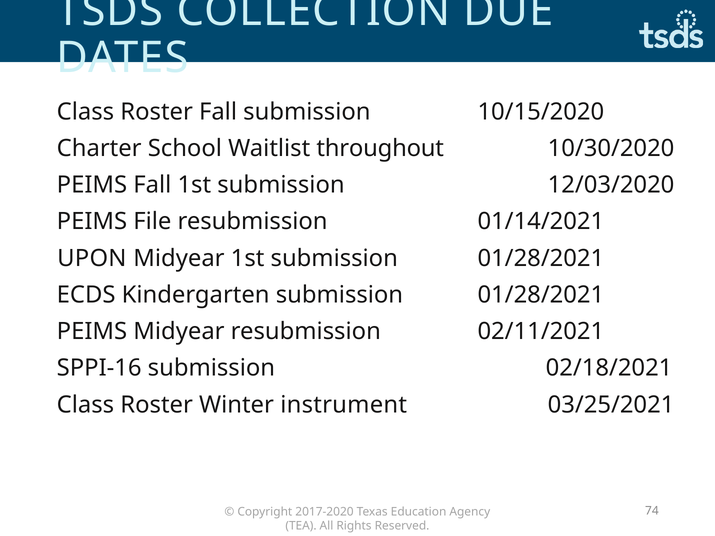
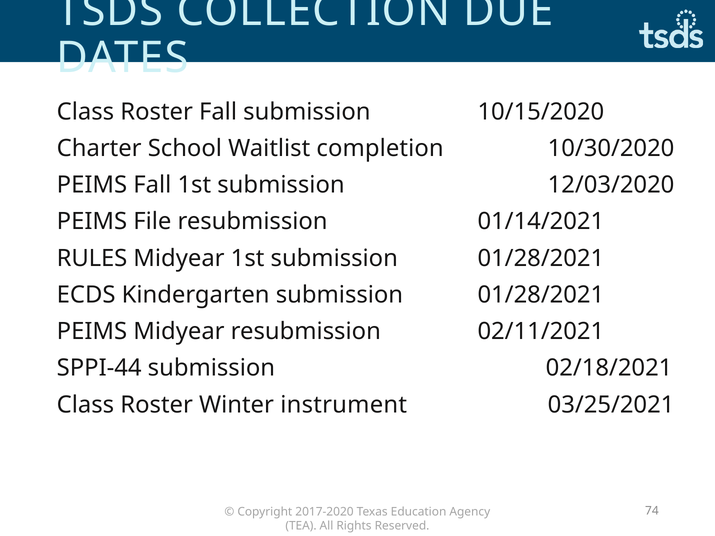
throughout: throughout -> completion
UPON: UPON -> RULES
SPPI-16: SPPI-16 -> SPPI-44
